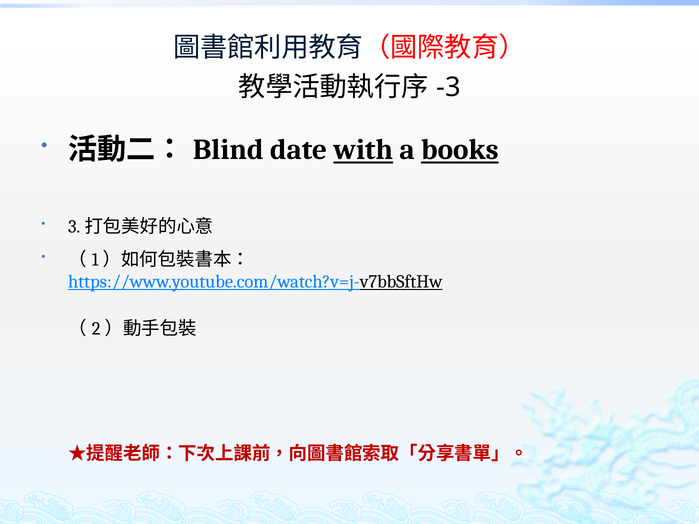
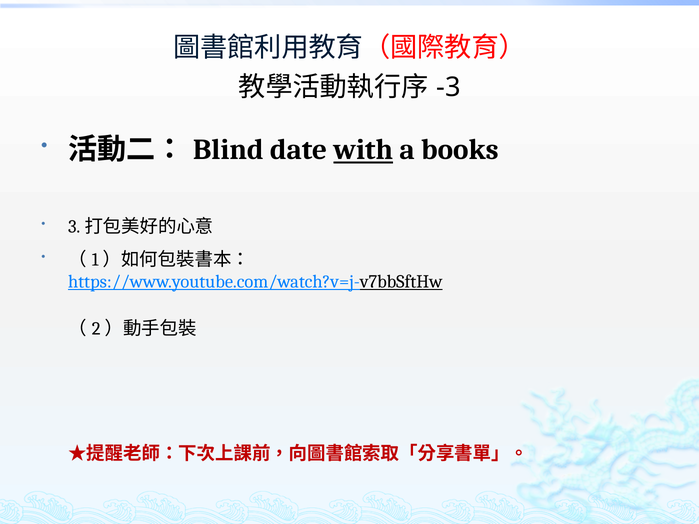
books underline: present -> none
